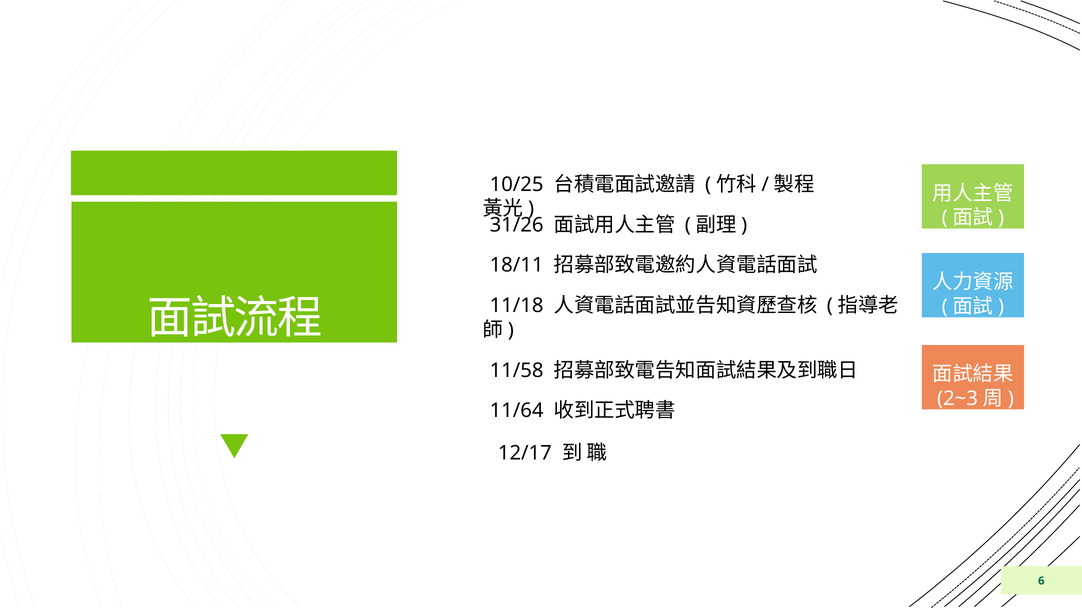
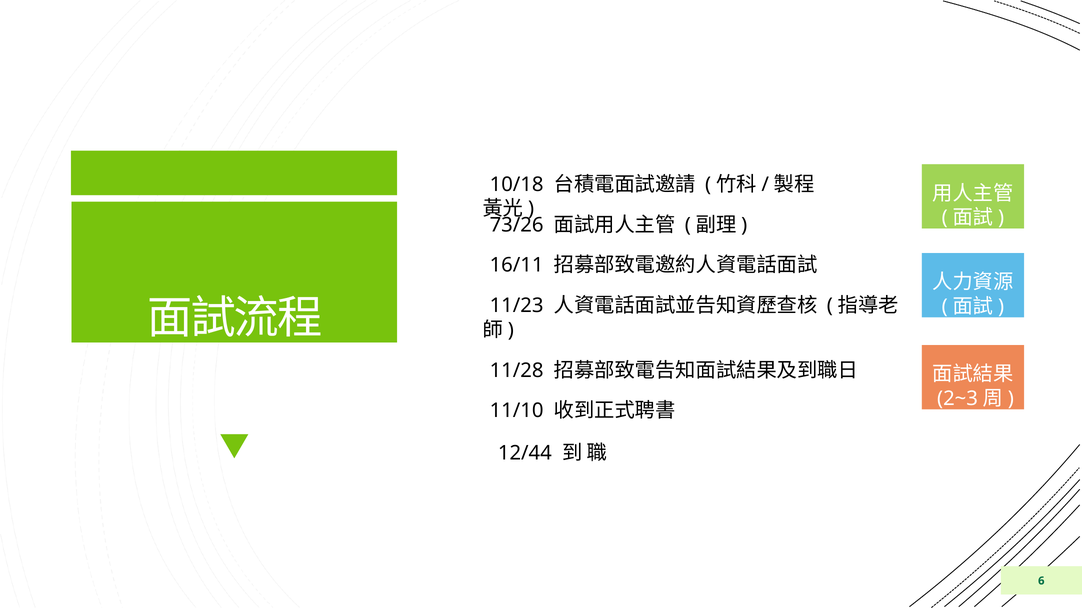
10/25: 10/25 -> 10/18
31/26: 31/26 -> 73/26
18/11: 18/11 -> 16/11
11/18: 11/18 -> 11/23
11/58: 11/58 -> 11/28
11/64: 11/64 -> 11/10
12/17: 12/17 -> 12/44
